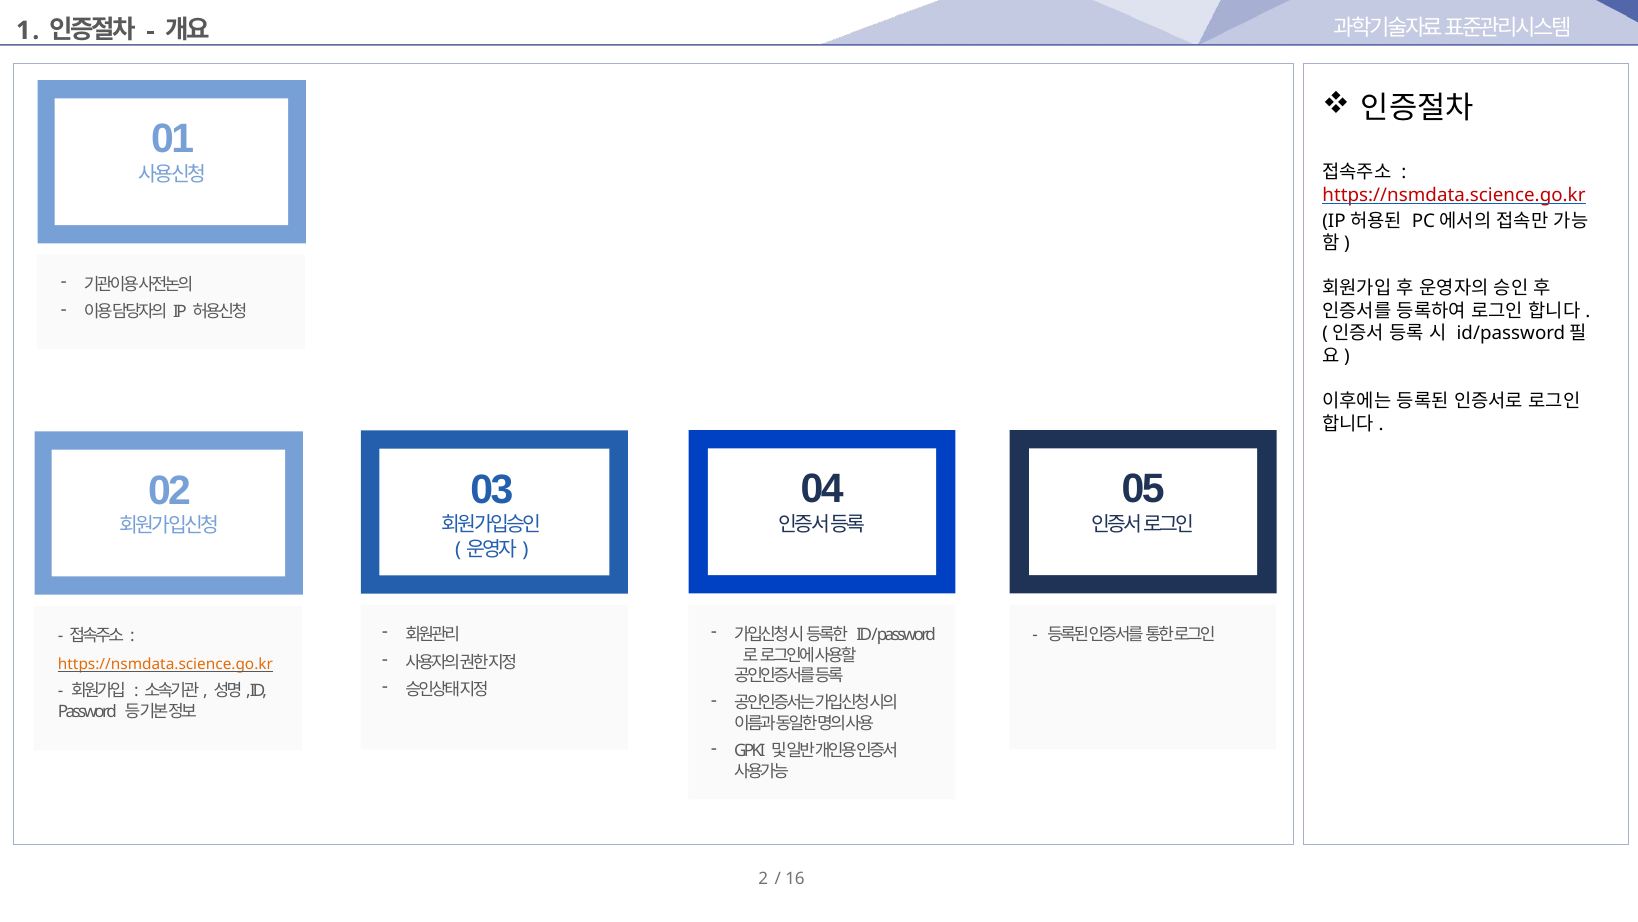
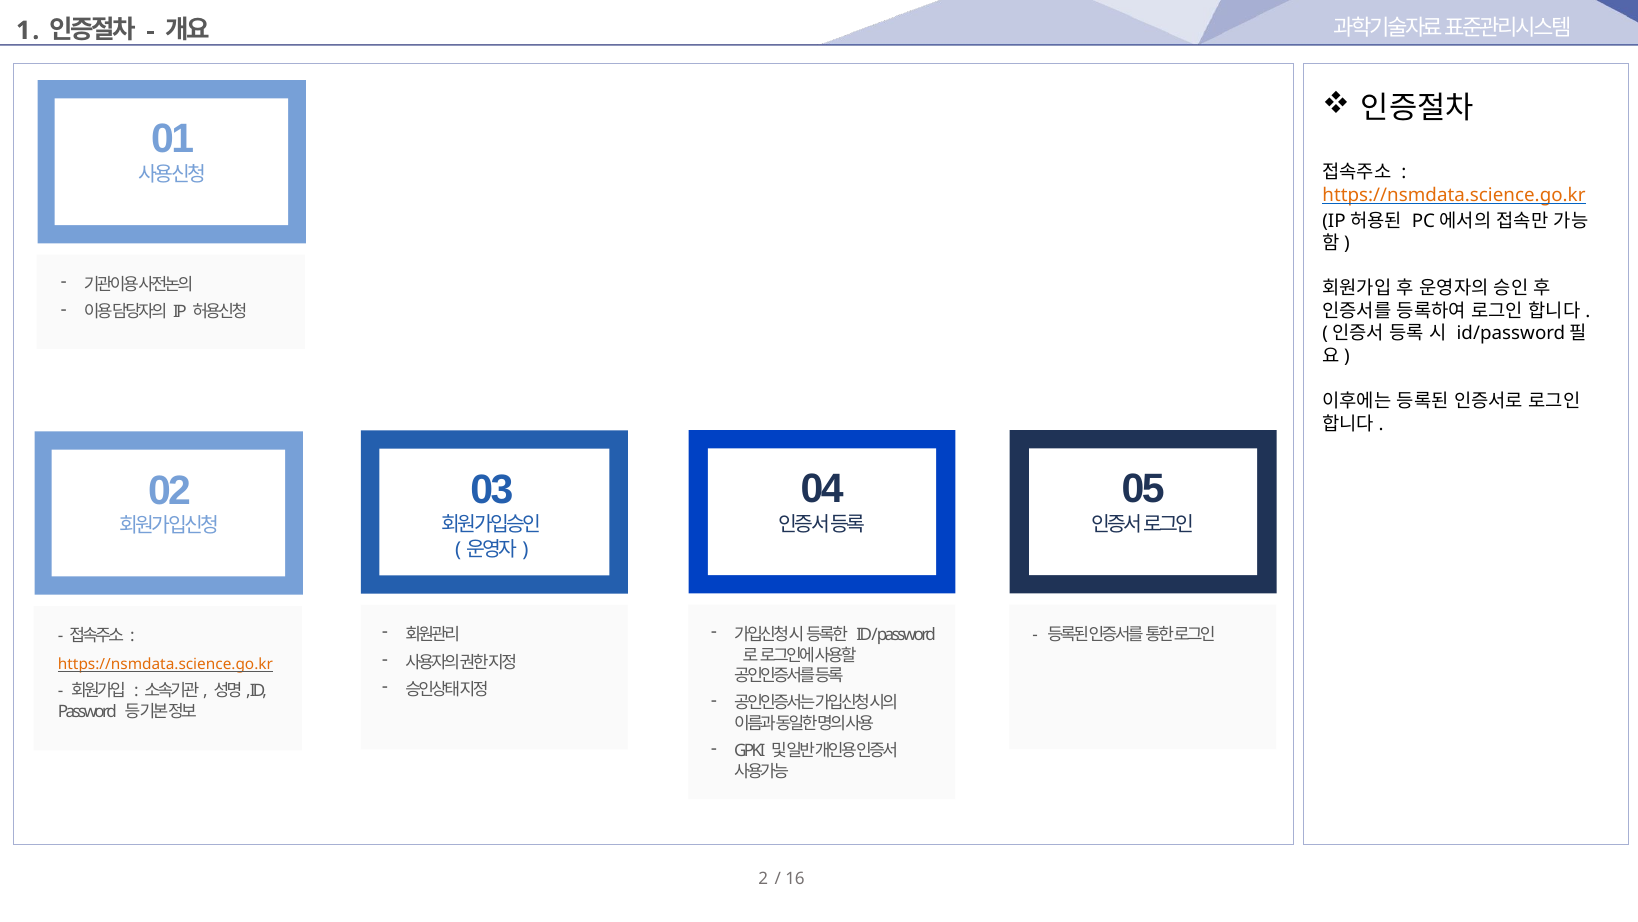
https://nsmdata.science.go.kr at (1454, 195) colour: red -> orange
